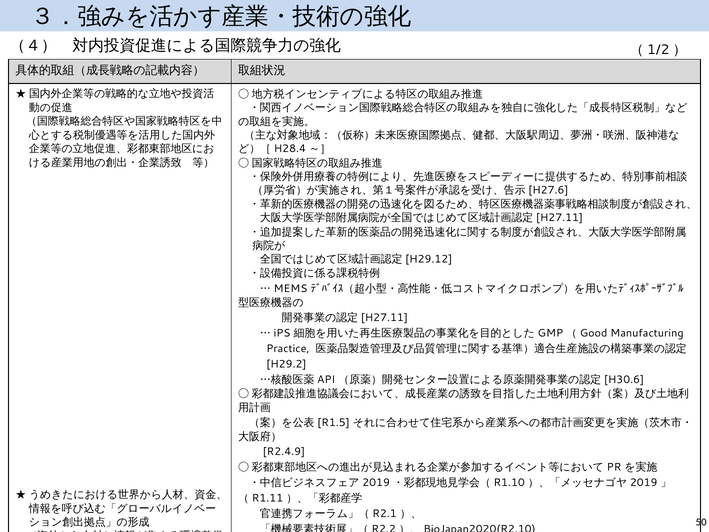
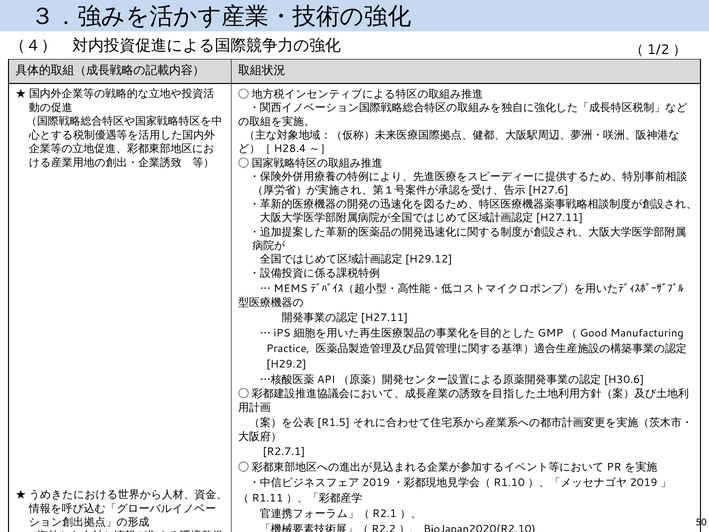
R2.4.9: R2.4.9 -> R2.7.1
